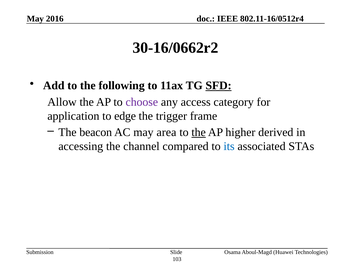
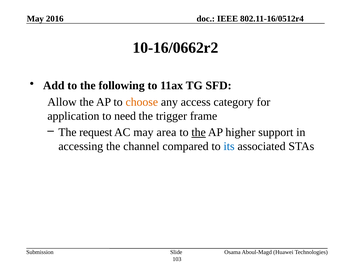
30-16/0662r2: 30-16/0662r2 -> 10-16/0662r2
SFD underline: present -> none
choose colour: purple -> orange
edge: edge -> need
beacon: beacon -> request
derived: derived -> support
